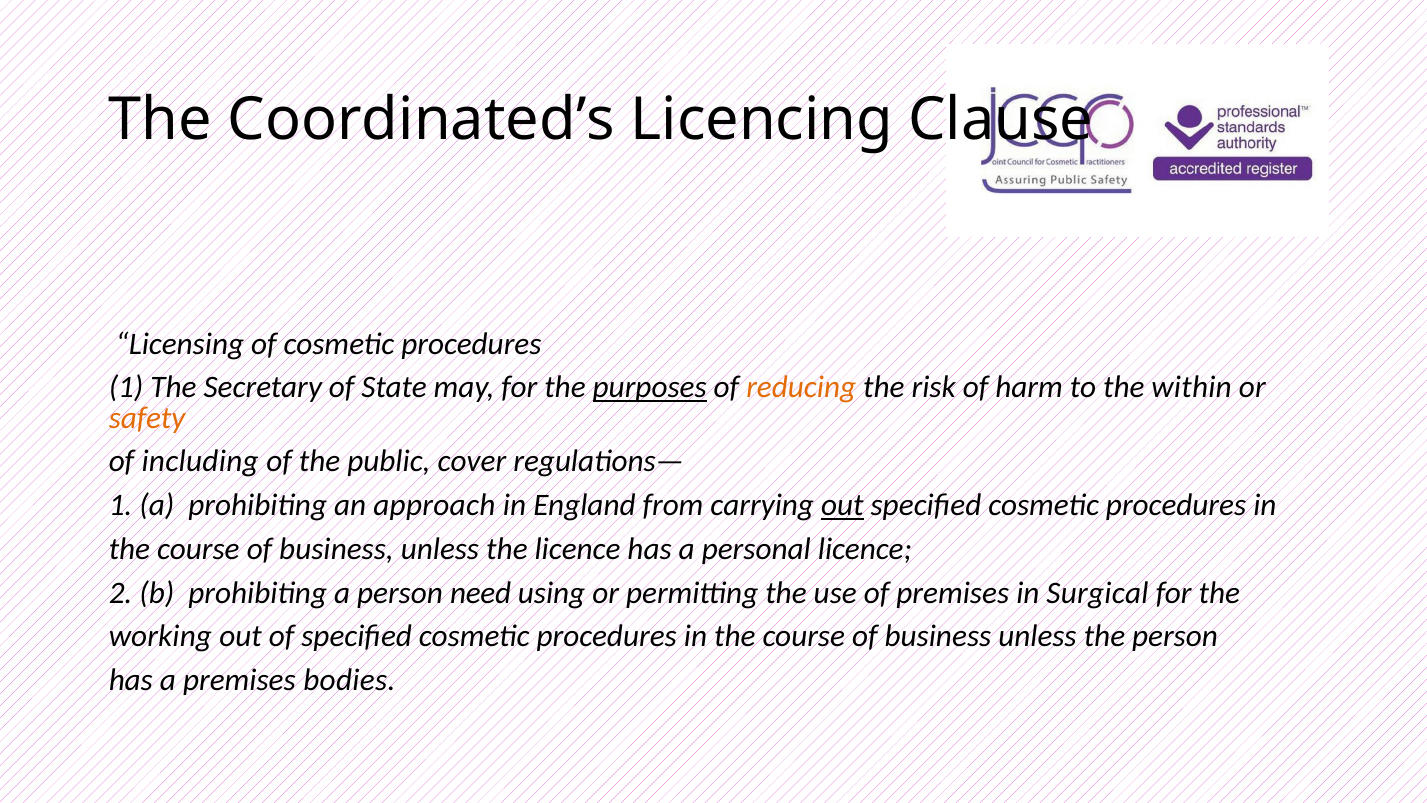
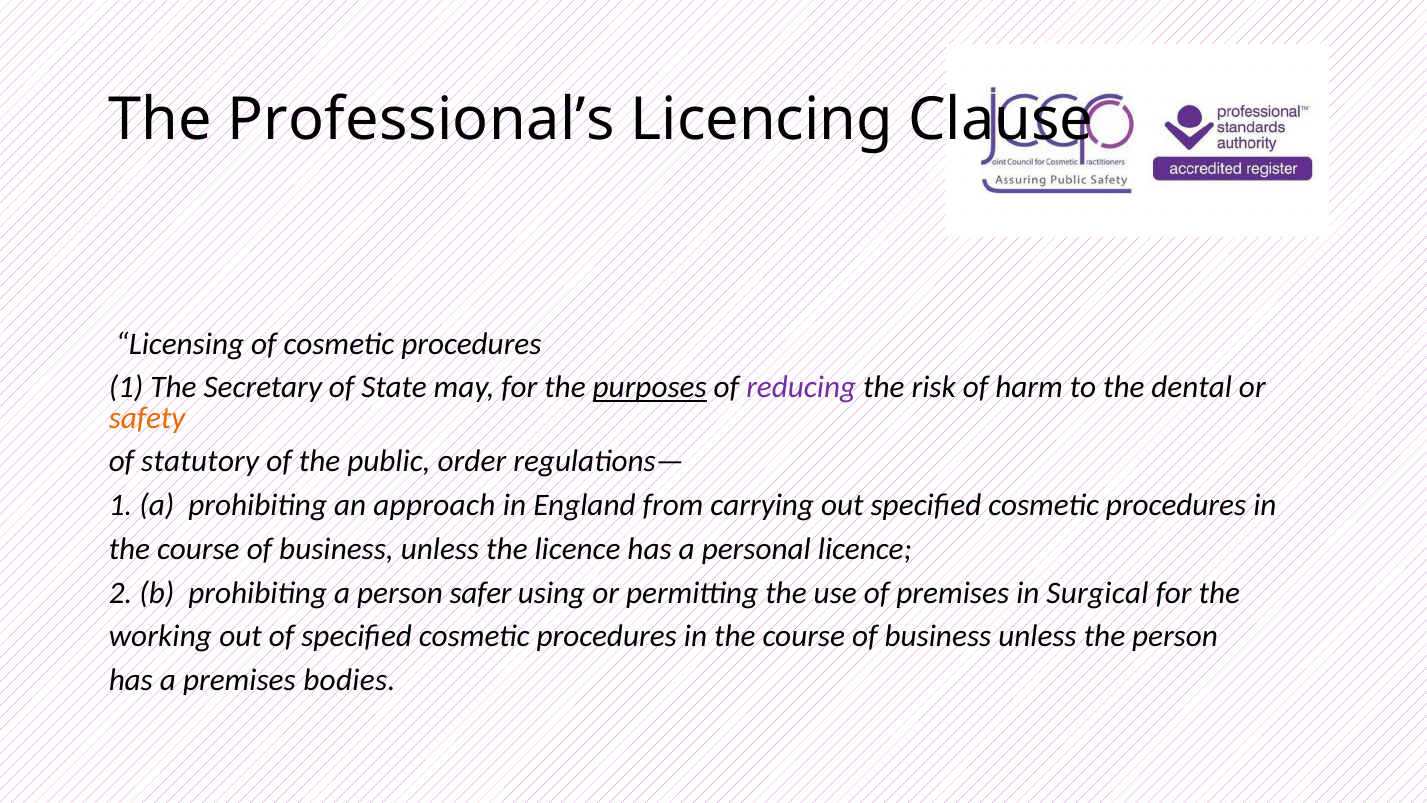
Coordinated’s: Coordinated’s -> Professional’s
reducing colour: orange -> purple
within: within -> dental
including: including -> statutory
cover: cover -> order
out at (842, 505) underline: present -> none
need: need -> safer
